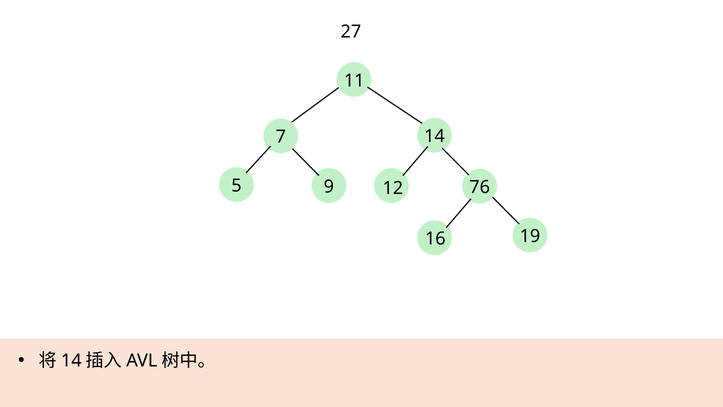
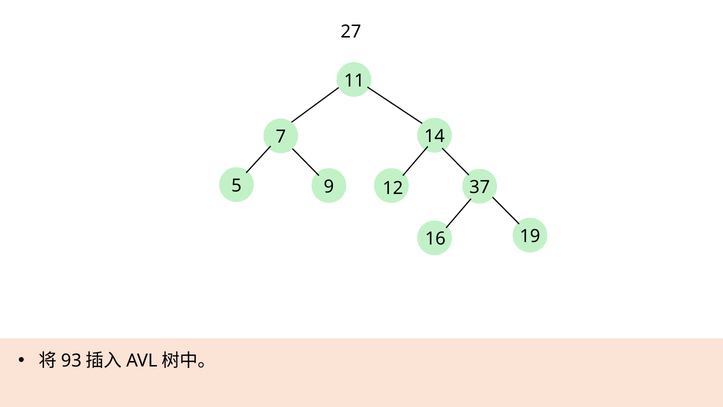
76: 76 -> 37
14 at (71, 361): 14 -> 93
